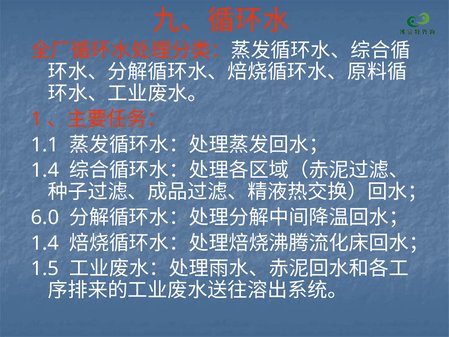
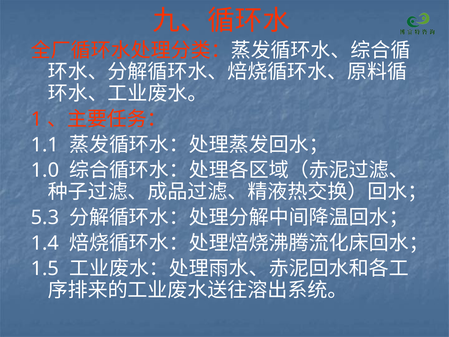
1.4 at (45, 170): 1.4 -> 1.0
6.0: 6.0 -> 5.3
